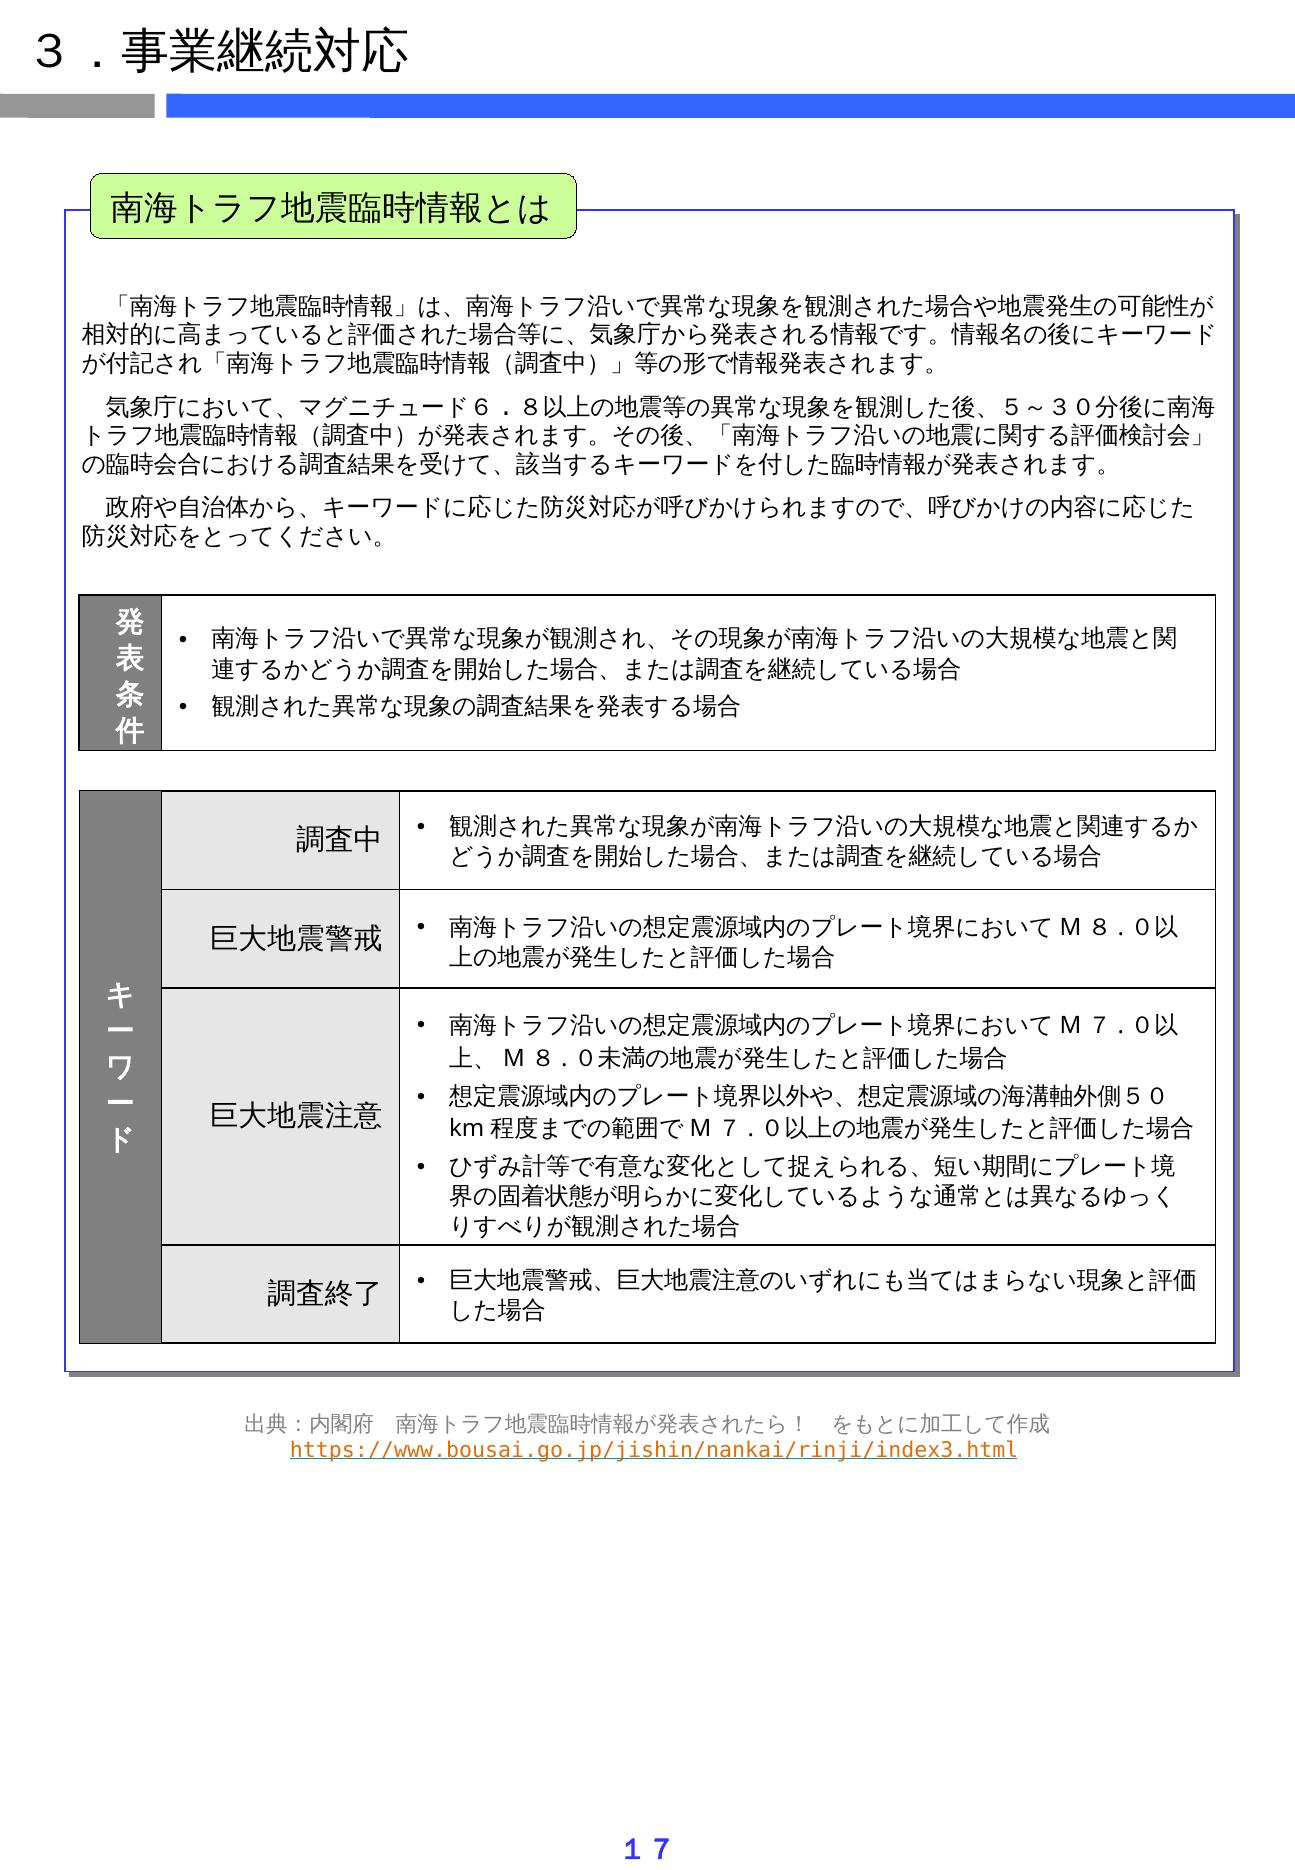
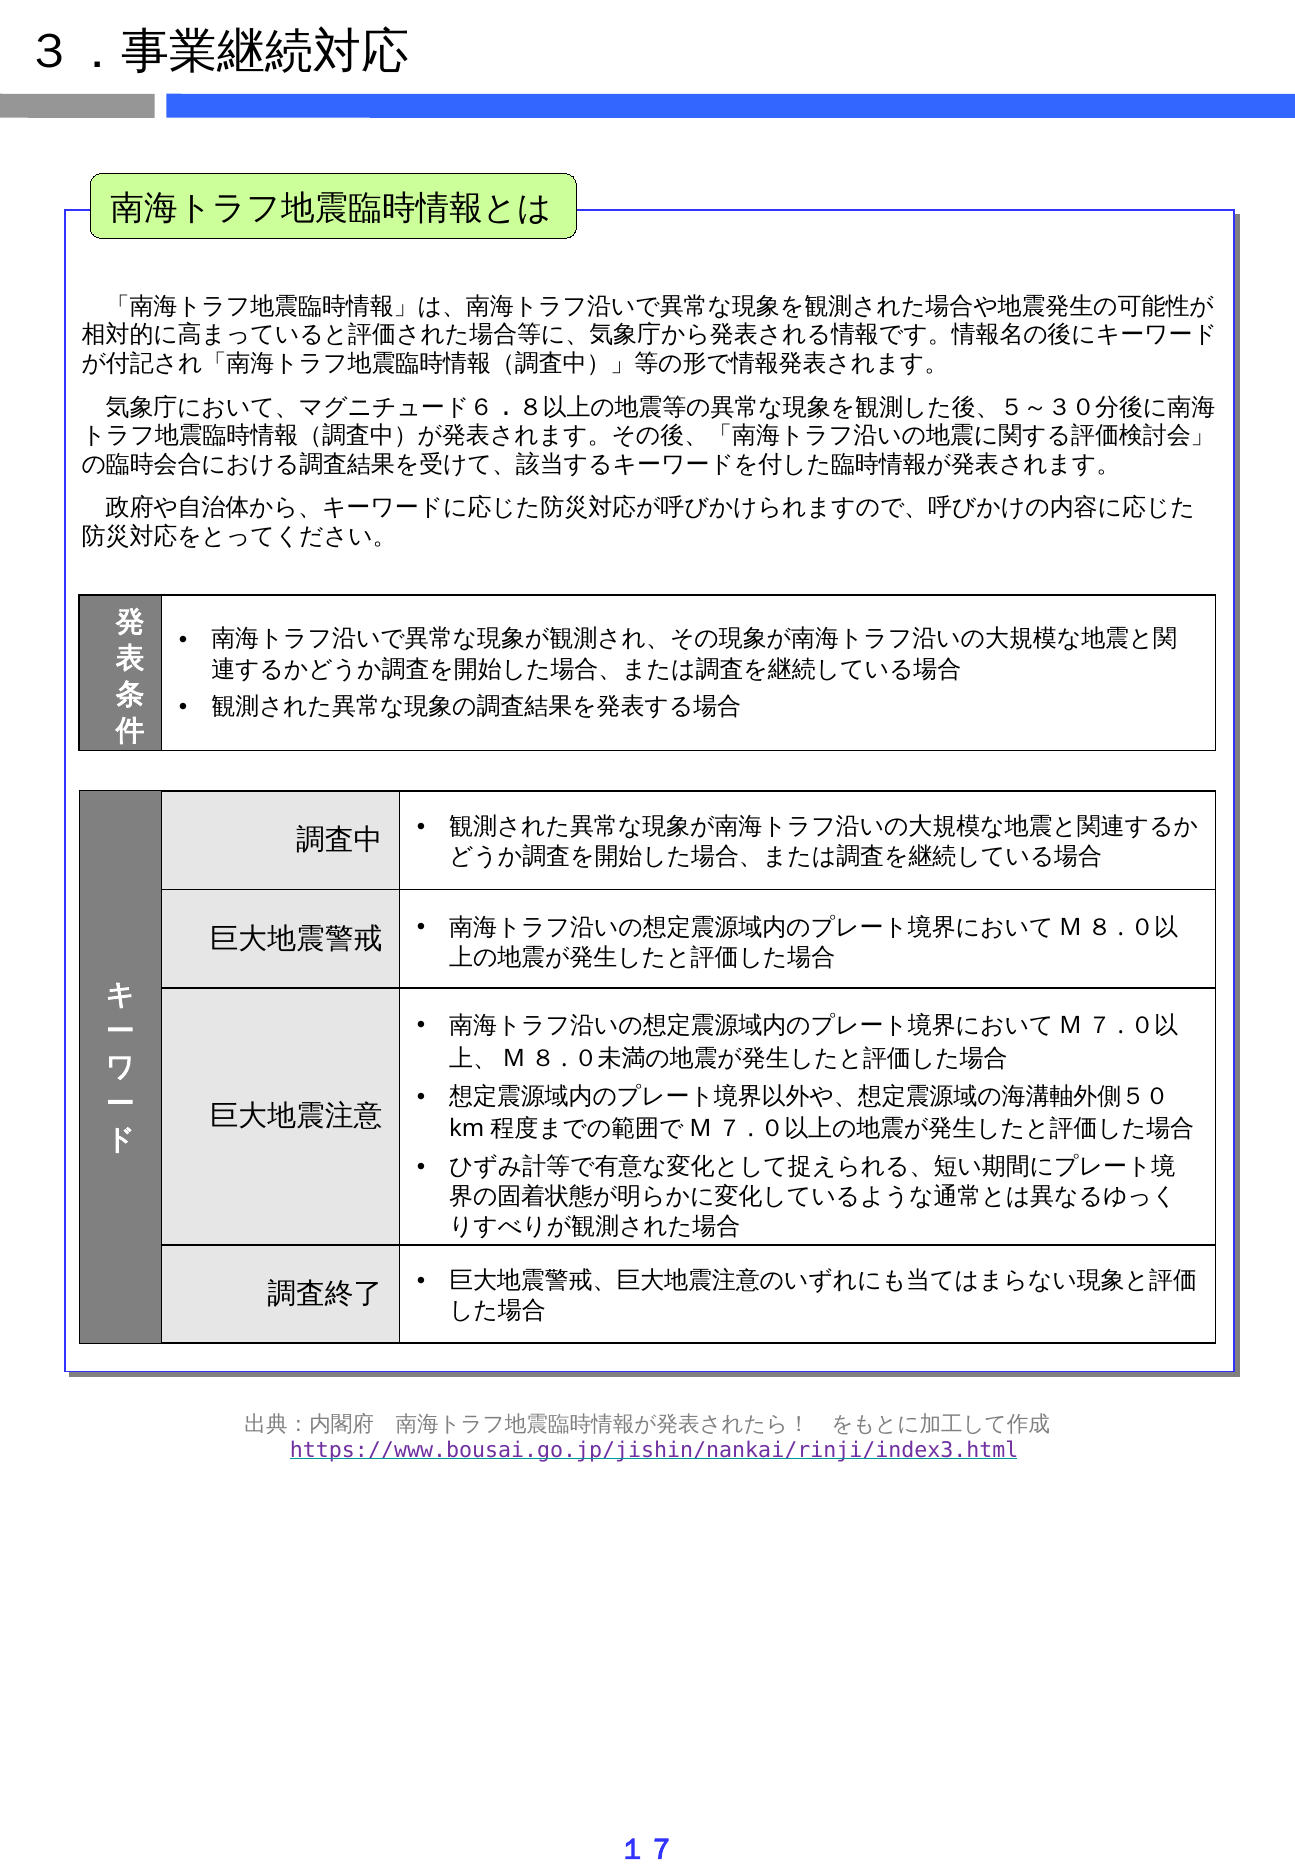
https://www.bousai.go.jp/jishin/nankai/rinji/index3.html colour: orange -> purple
